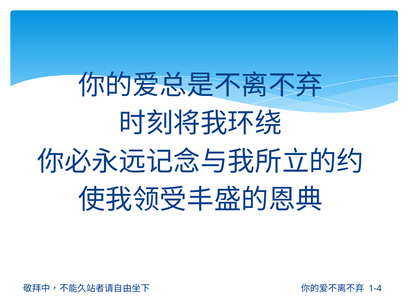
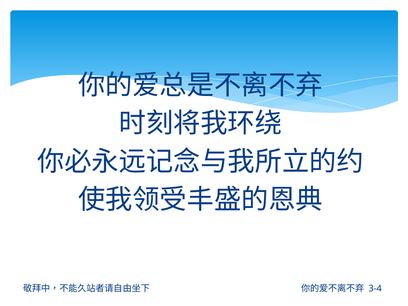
1-4: 1-4 -> 3-4
